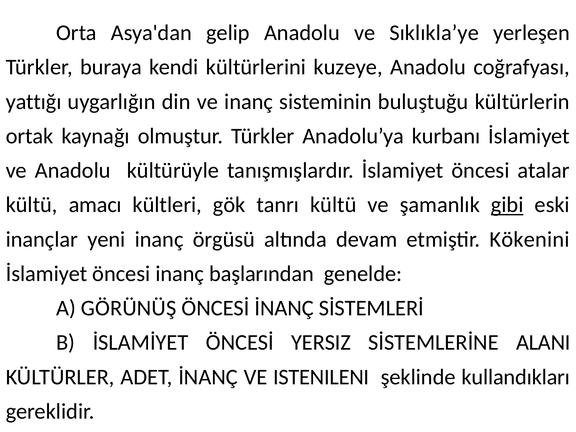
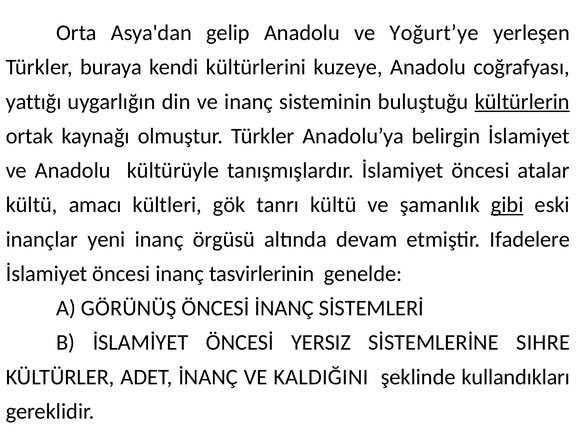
Sıklıkla’ye: Sıklıkla’ye -> Yoğurt’ye
kültürlerin underline: none -> present
kurbanı: kurbanı -> belirgin
Kökenini: Kökenini -> Ifadelere
başlarından: başlarından -> tasvirlerinin
ALANI: ALANI -> SIHRE
ISTENILENI: ISTENILENI -> KALDIĞINI
